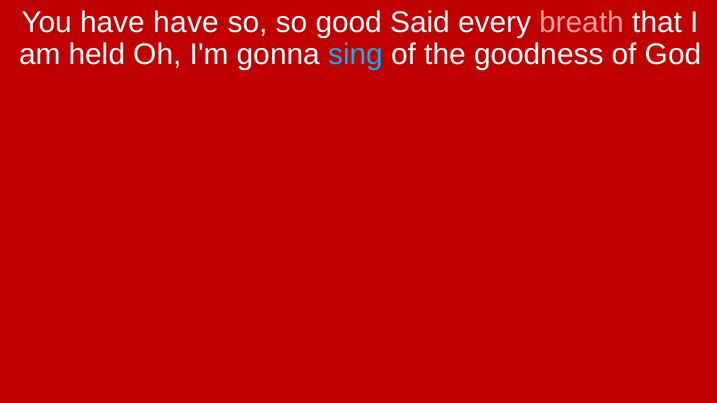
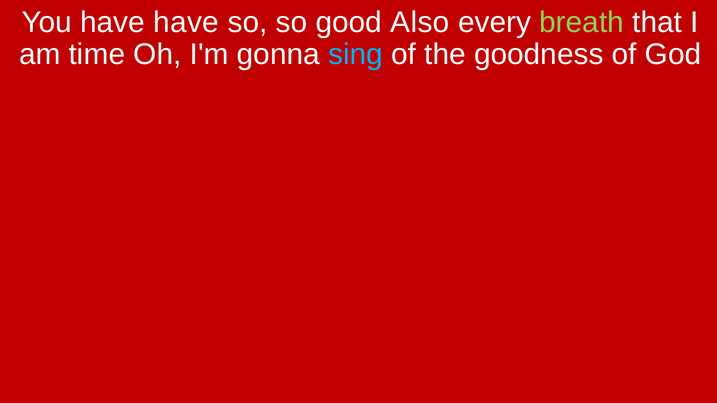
Said: Said -> Also
breath colour: pink -> light green
held: held -> time
